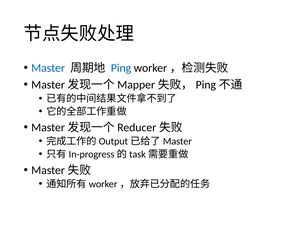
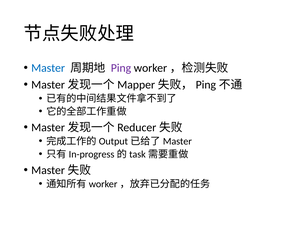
Ping colour: blue -> purple
